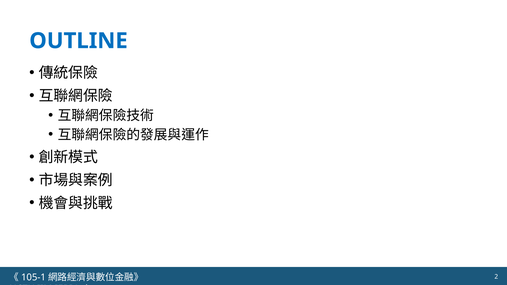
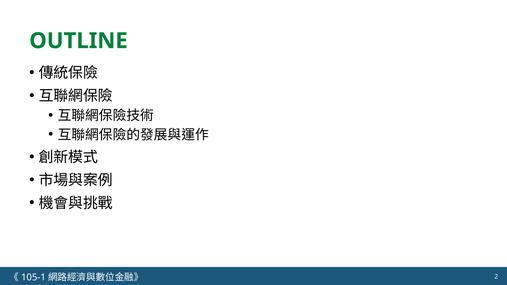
OUTLINE colour: blue -> green
